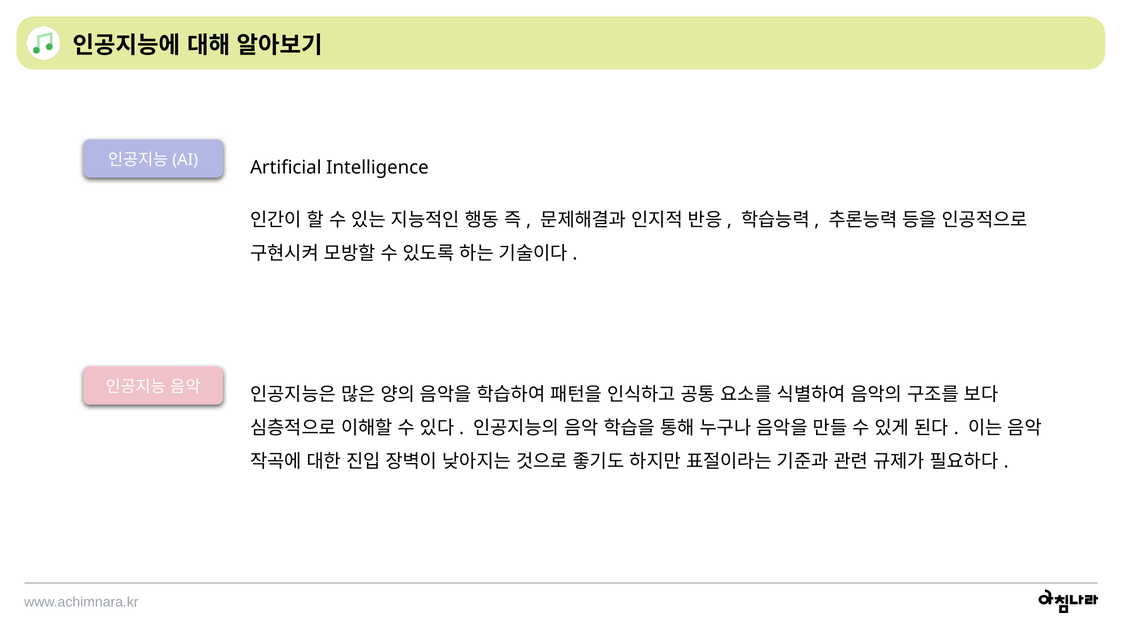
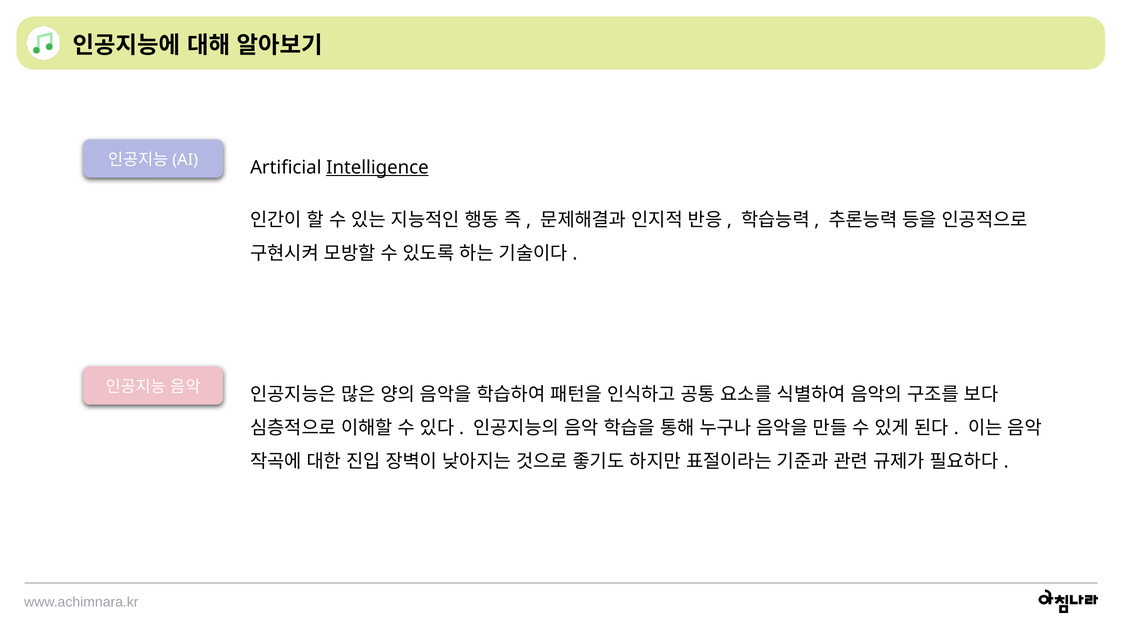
Intelligence underline: none -> present
